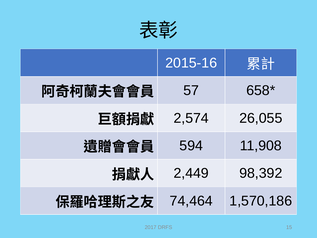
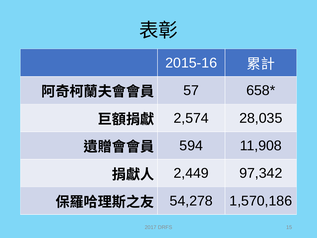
26,055: 26,055 -> 28,035
98,392: 98,392 -> 97,342
74,464: 74,464 -> 54,278
